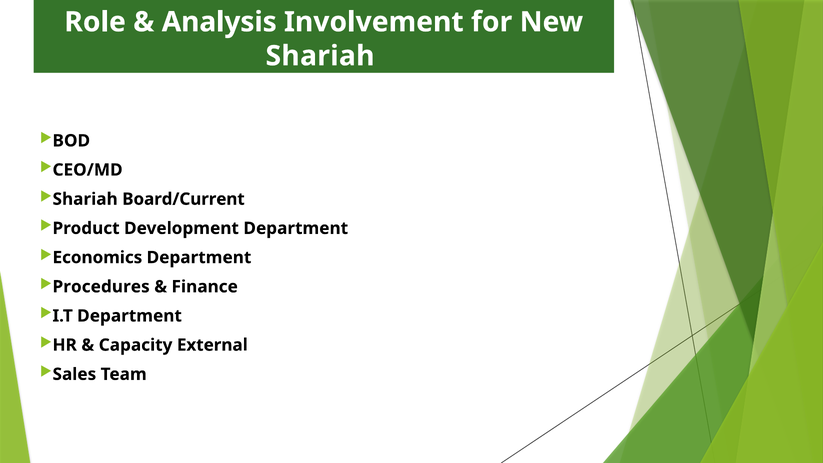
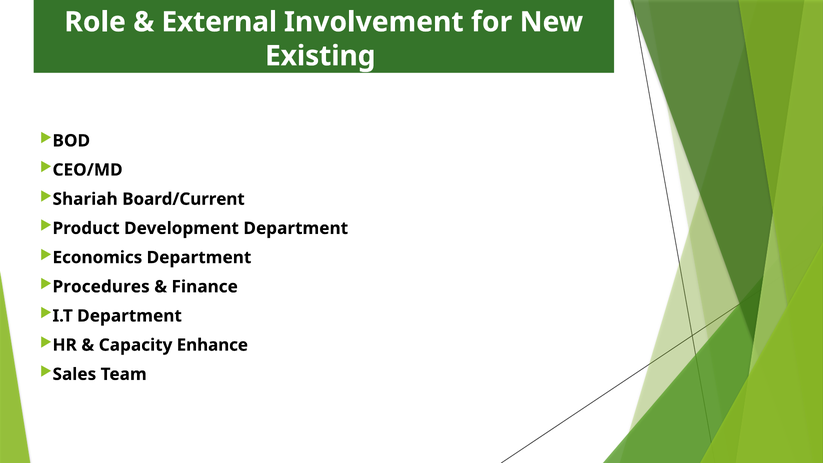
Analysis: Analysis -> External
Shariah at (320, 56): Shariah -> Existing
External: External -> Enhance
